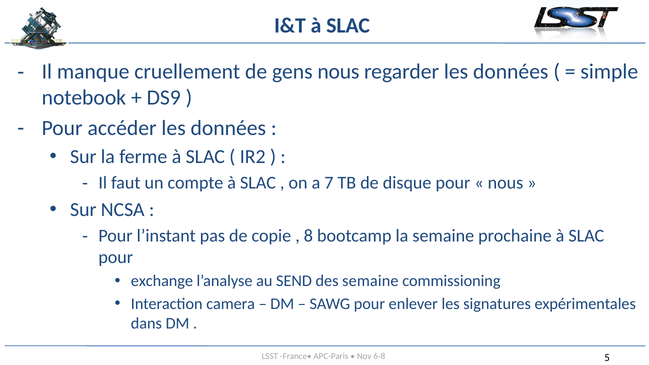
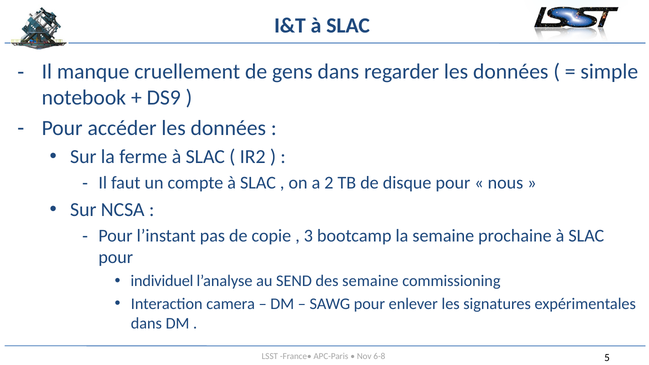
gens nous: nous -> dans
7: 7 -> 2
8: 8 -> 3
exchange: exchange -> individuel
